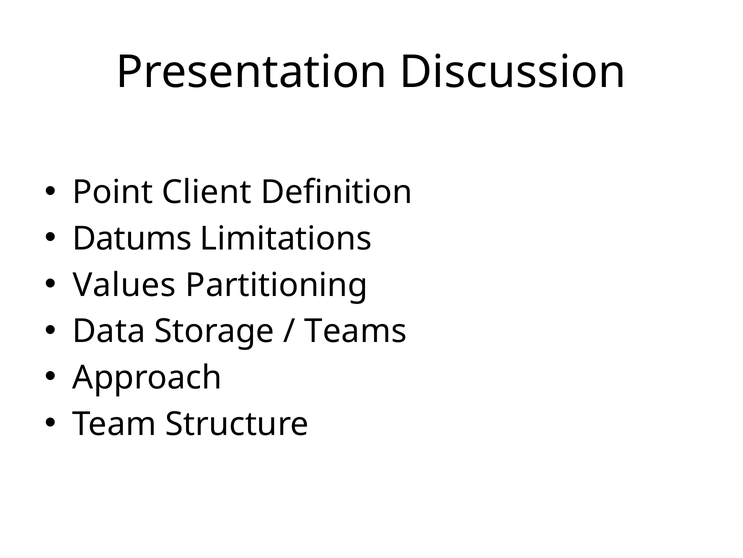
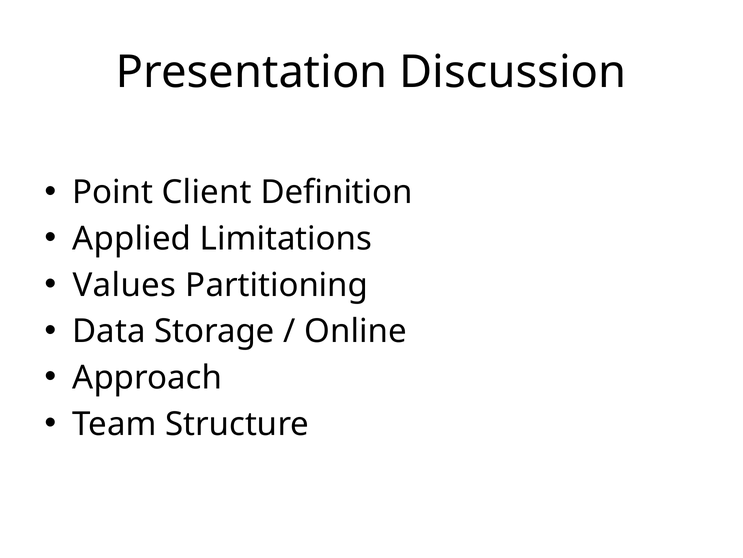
Datums: Datums -> Applied
Teams: Teams -> Online
